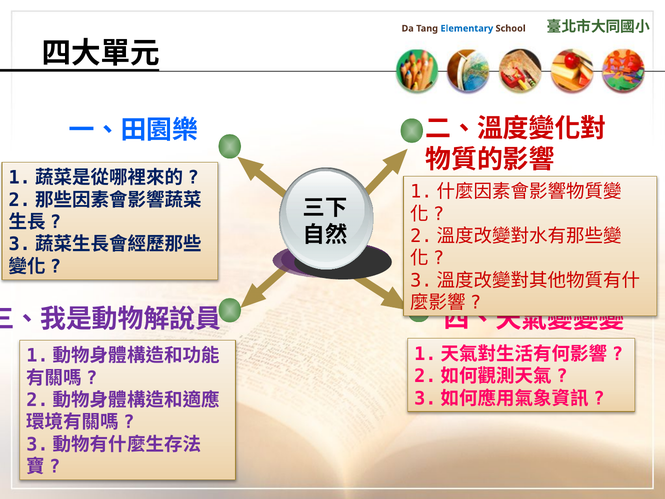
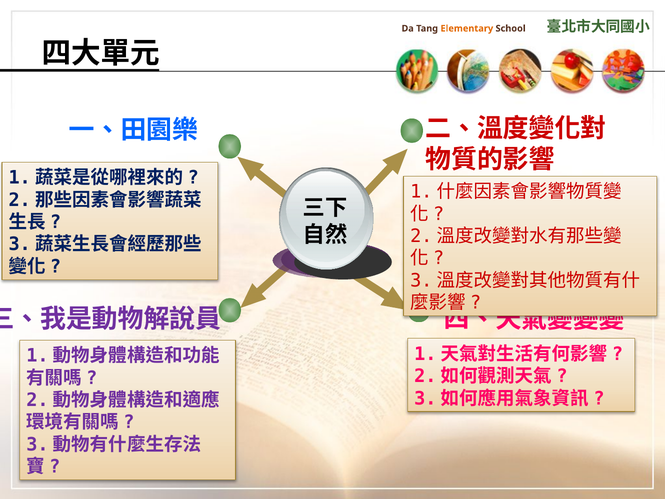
Elementary colour: blue -> orange
